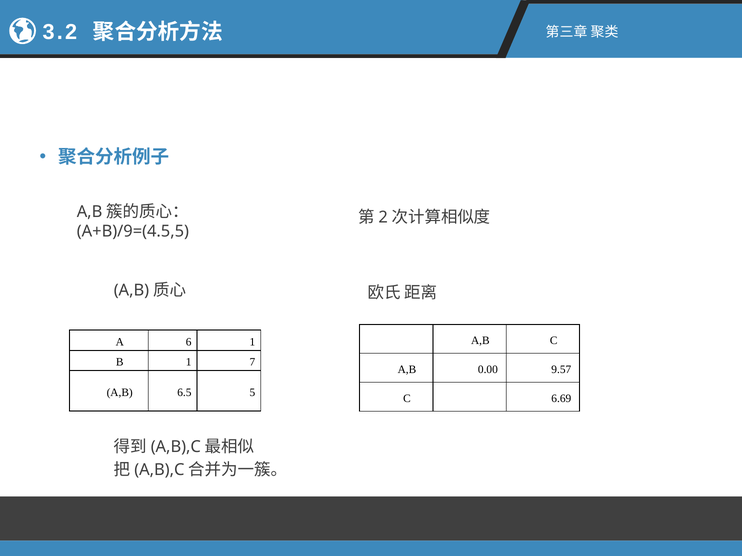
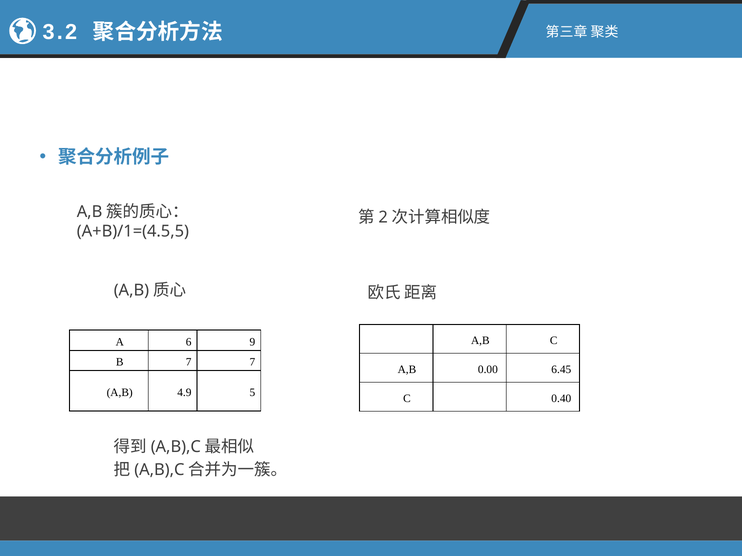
A+B)/9=(4.5,5: A+B)/9=(4.5,5 -> A+B)/1=(4.5,5
6 1: 1 -> 9
B 1: 1 -> 7
9.57: 9.57 -> 6.45
6.5: 6.5 -> 4.9
6.69: 6.69 -> 0.40
